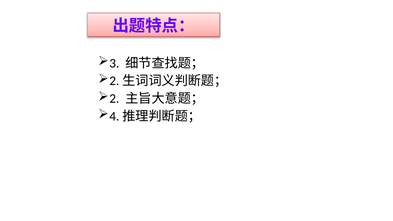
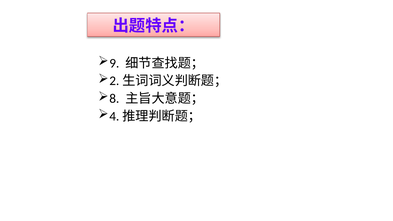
3: 3 -> 9
2: 2 -> 8
